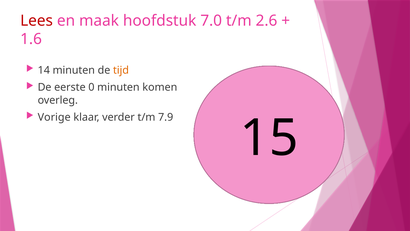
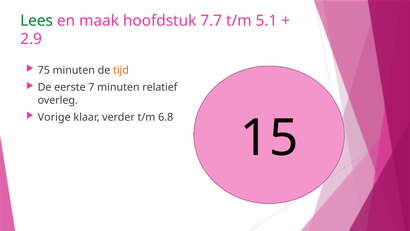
Lees colour: red -> green
7.0: 7.0 -> 7.7
2.6: 2.6 -> 5.1
1.6: 1.6 -> 2.9
14 at (44, 70): 14 -> 75
0: 0 -> 7
komen: komen -> relatief
7.9: 7.9 -> 6.8
